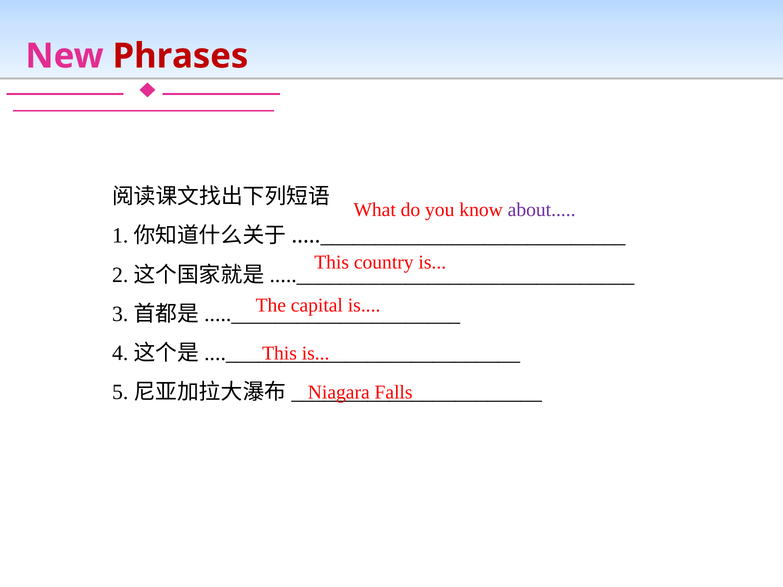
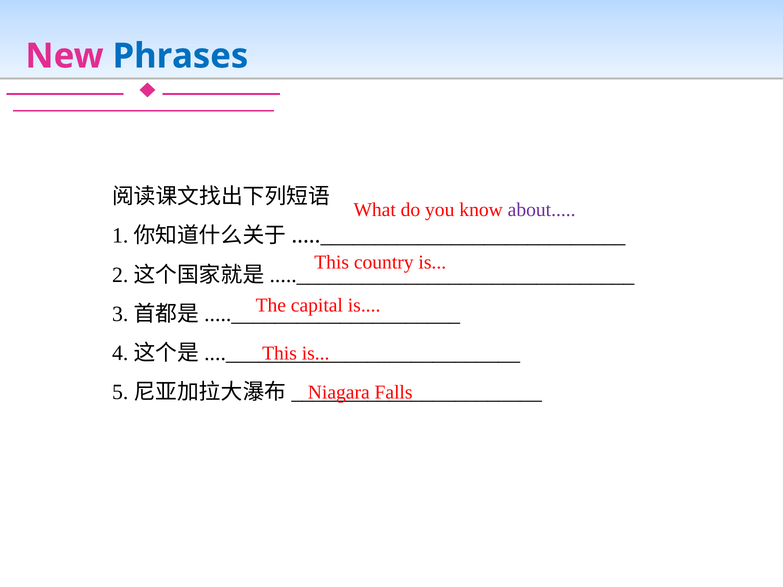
Phrases colour: red -> blue
